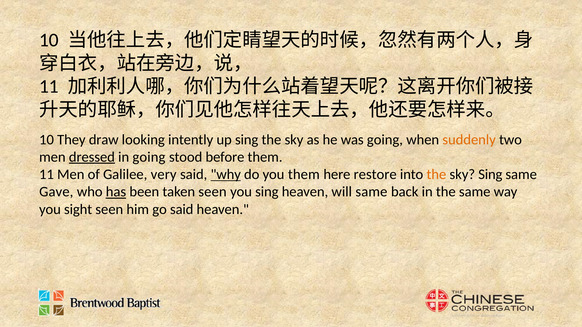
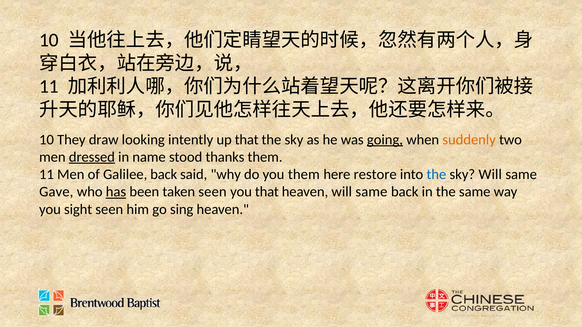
up sing: sing -> that
going at (385, 140) underline: none -> present
in going: going -> name
before: before -> thanks
Galilee very: very -> back
why underline: present -> none
the at (436, 175) colour: orange -> blue
sky Sing: Sing -> Will
you sing: sing -> that
go said: said -> sing
